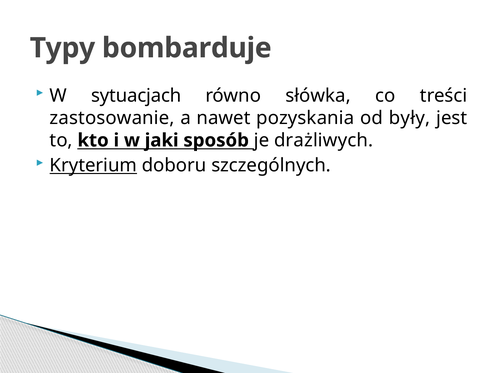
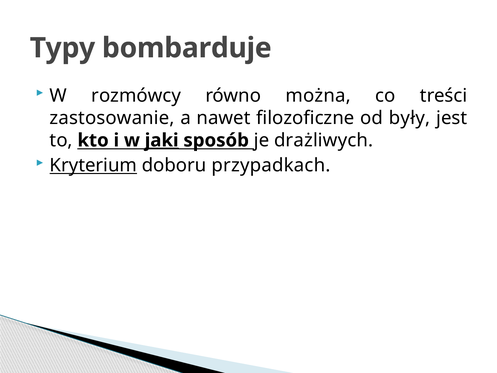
sytuacjach: sytuacjach -> rozmówcy
słówka: słówka -> można
pozyskania: pozyskania -> filozoficzne
jaki underline: none -> present
szczególnych: szczególnych -> przypadkach
